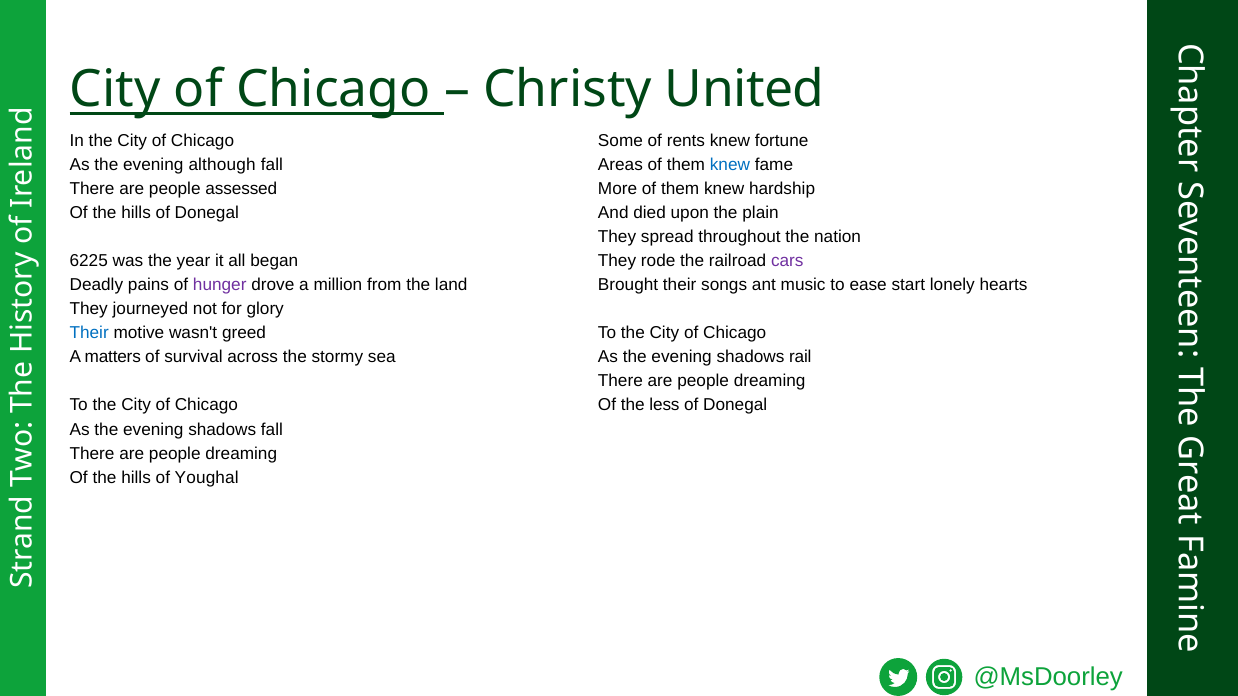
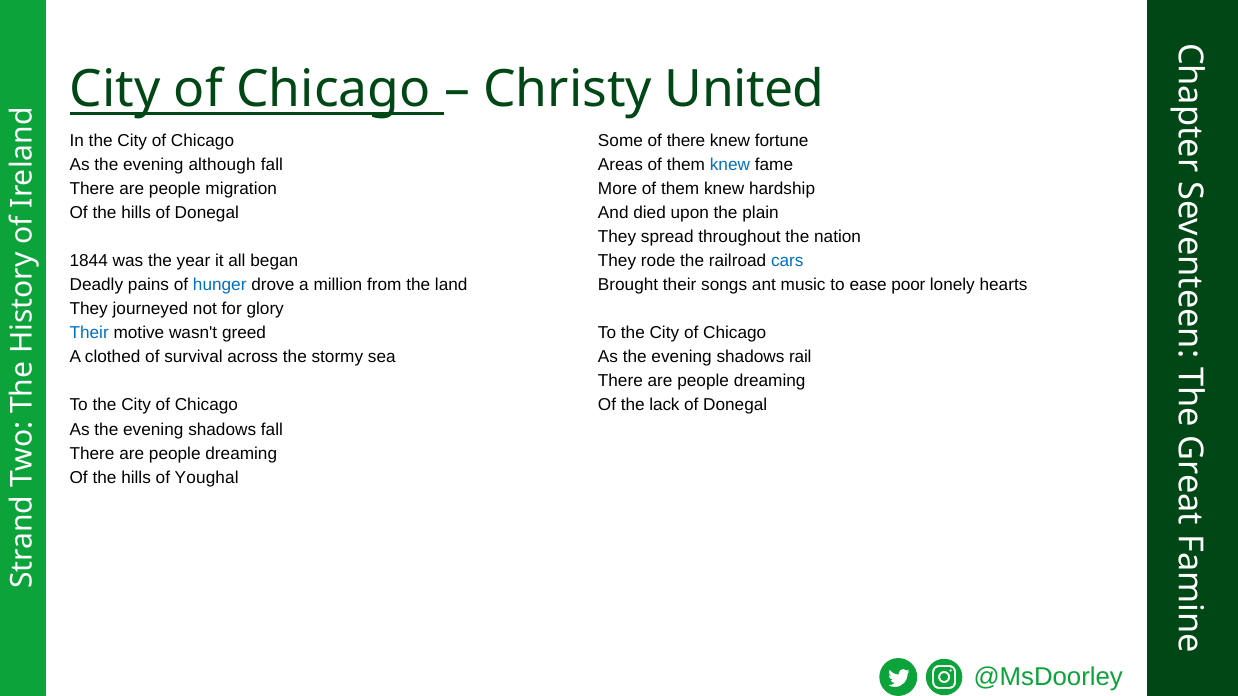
of rents: rents -> there
assessed: assessed -> migration
6225: 6225 -> 1844
cars colour: purple -> blue
hunger colour: purple -> blue
start: start -> poor
matters: matters -> clothed
less: less -> lack
